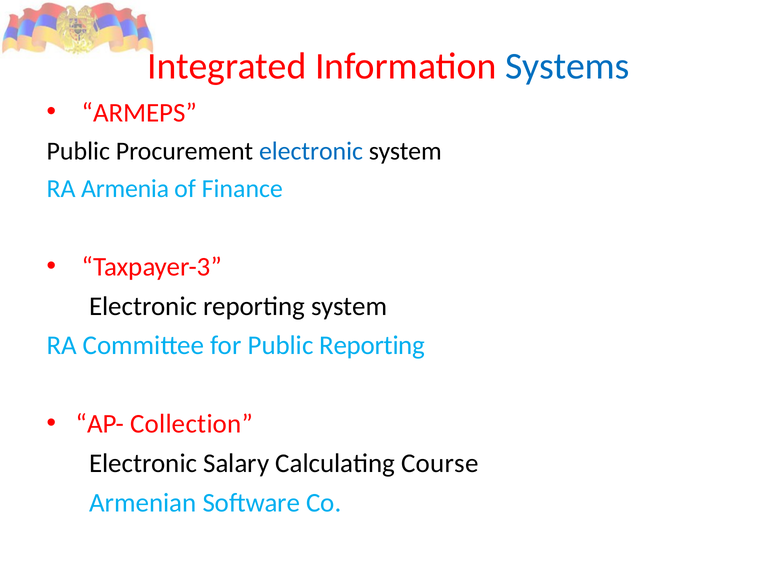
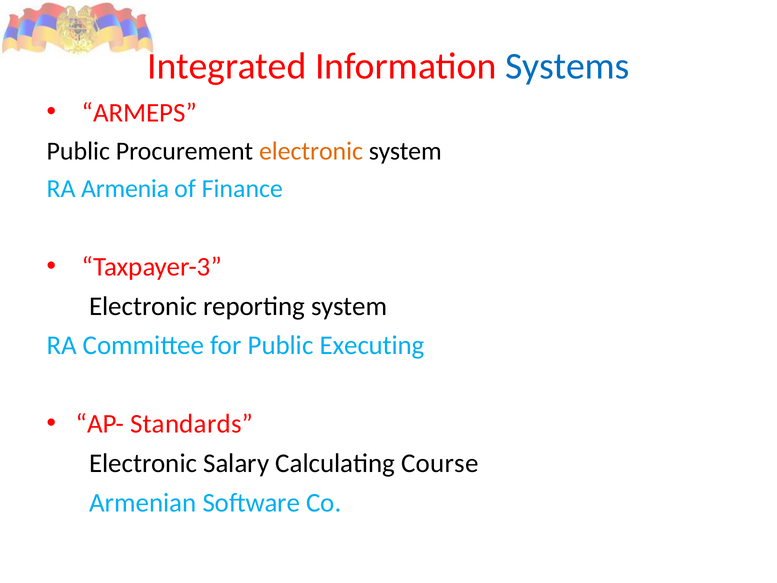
electronic at (311, 151) colour: blue -> orange
Public Reporting: Reporting -> Executing
Collection: Collection -> Standards
